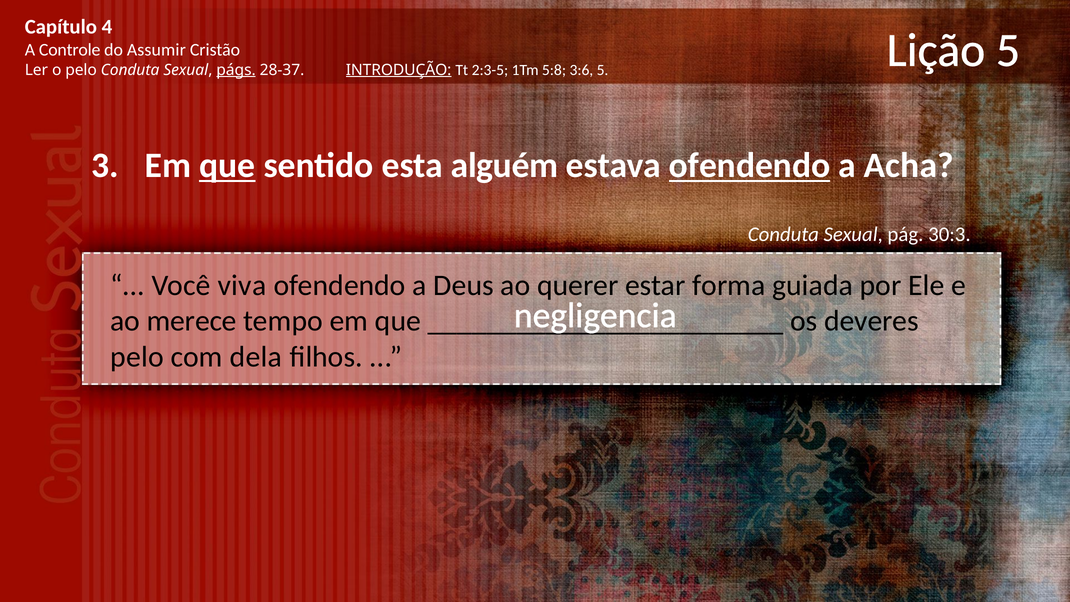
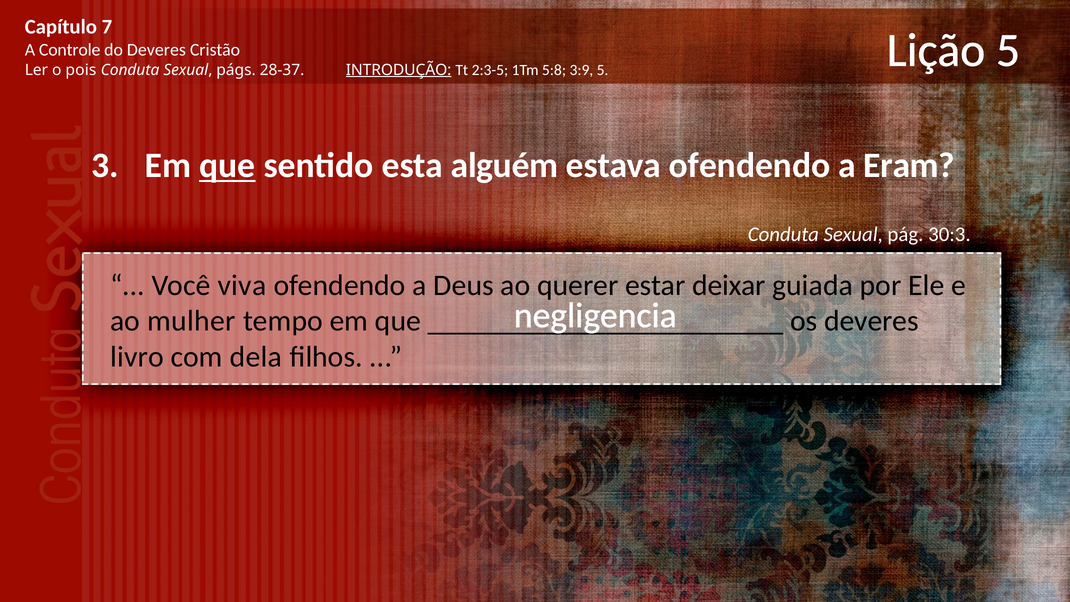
4: 4 -> 7
do Assumir: Assumir -> Deveres
o pelo: pelo -> pois
págs underline: present -> none
3:6: 3:6 -> 3:9
ofendendo at (749, 166) underline: present -> none
Acha: Acha -> Eram
forma: forma -> deixar
merece: merece -> mulher
pelo at (137, 357): pelo -> livro
